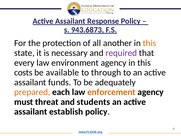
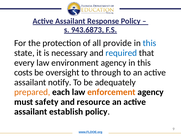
another: another -> provide
this at (149, 43) colour: orange -> blue
required colour: purple -> blue
available: available -> oversight
funds: funds -> notify
threat: threat -> safety
students: students -> resource
